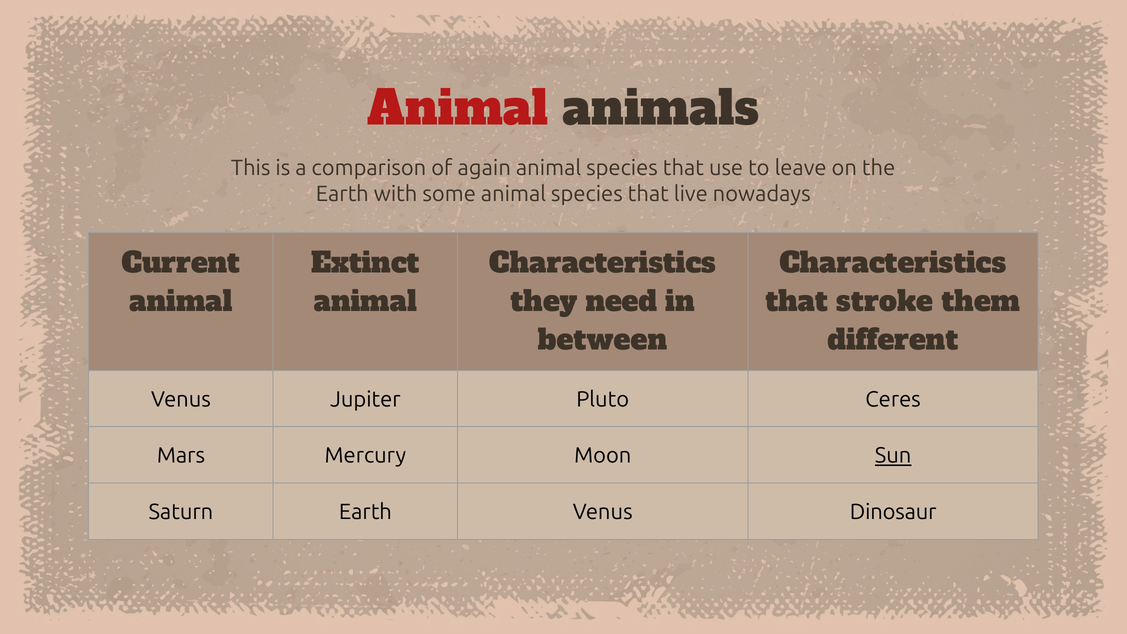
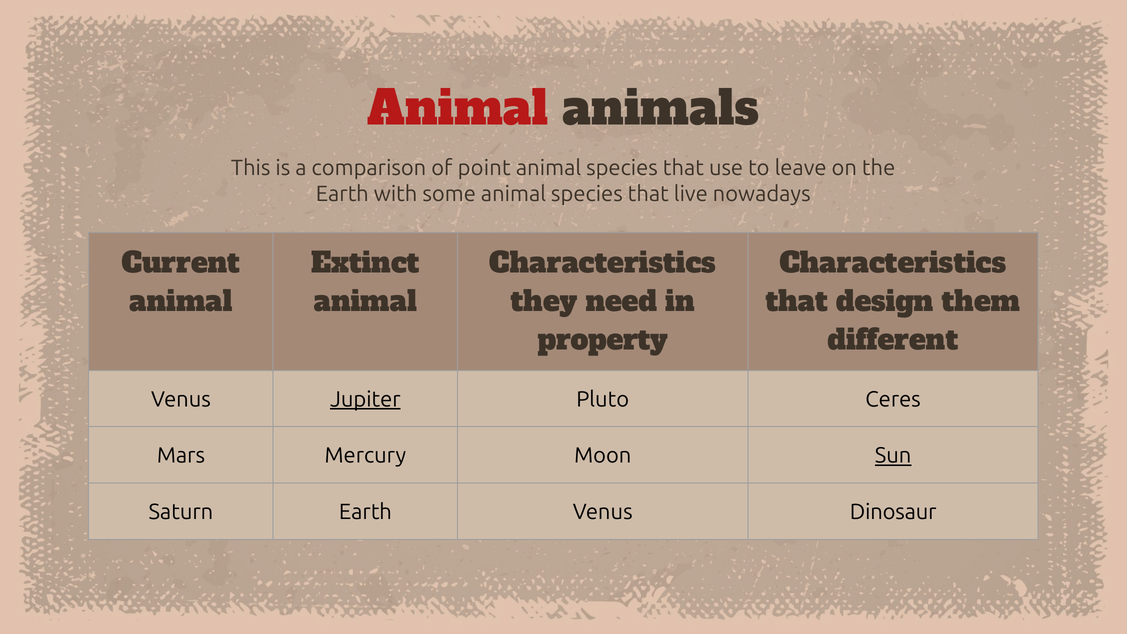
again: again -> point
stroke: stroke -> design
between: between -> property
Jupiter underline: none -> present
